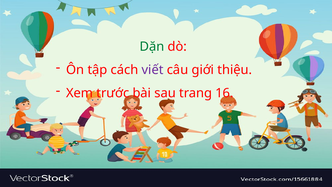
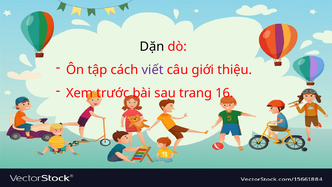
Dặn colour: green -> black
